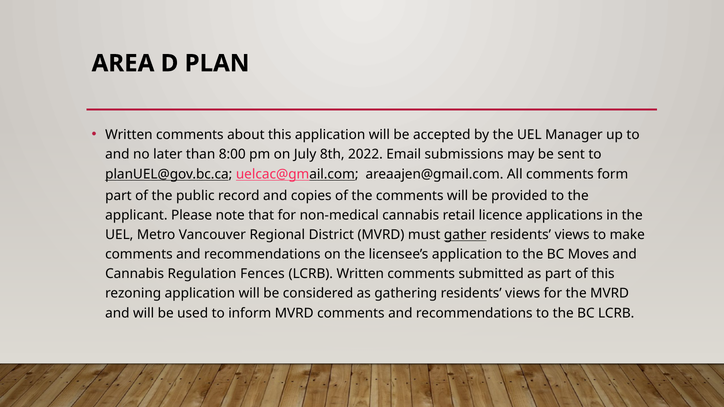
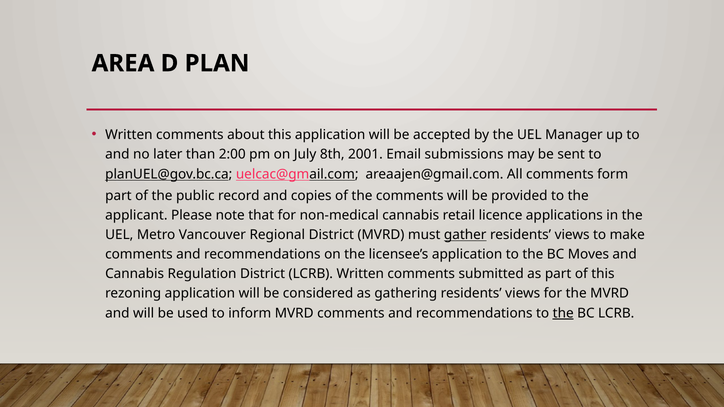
8:00: 8:00 -> 2:00
2022: 2022 -> 2001
Regulation Fences: Fences -> District
the at (563, 313) underline: none -> present
